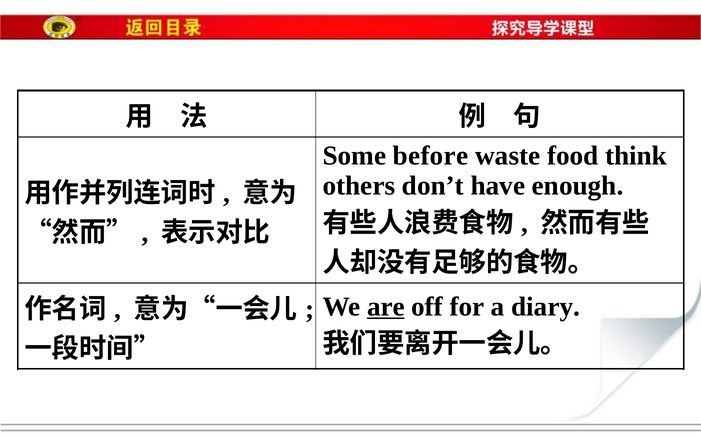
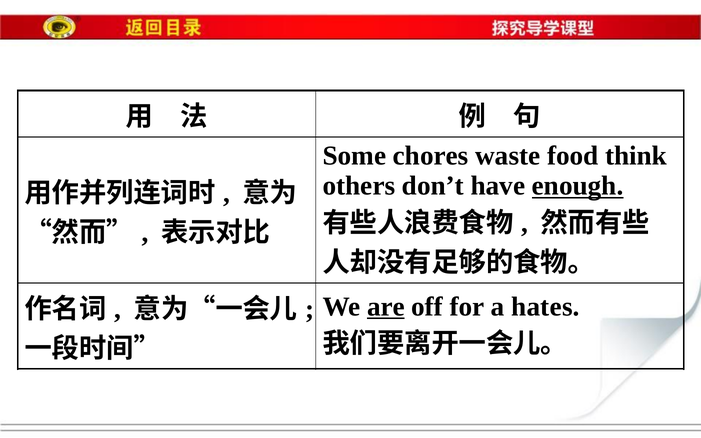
before: before -> chores
enough underline: none -> present
diary: diary -> hates
